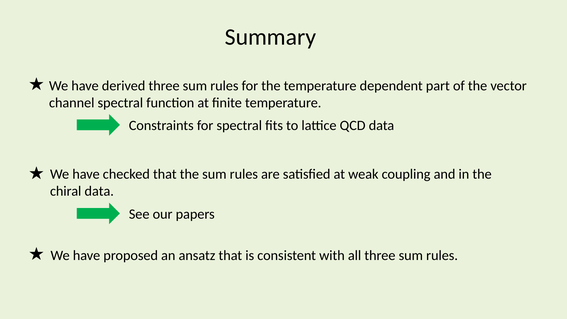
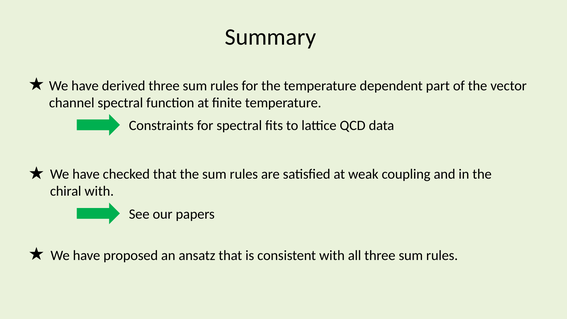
chiral data: data -> with
